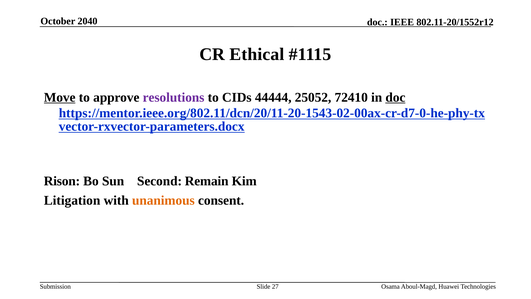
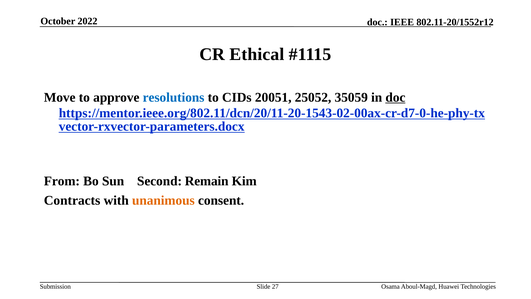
2040: 2040 -> 2022
Move underline: present -> none
resolutions colour: purple -> blue
44444: 44444 -> 20051
72410: 72410 -> 35059
Rison: Rison -> From
Litigation: Litigation -> Contracts
